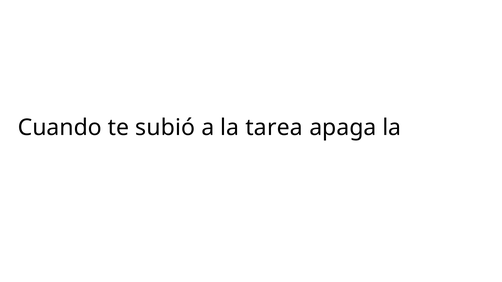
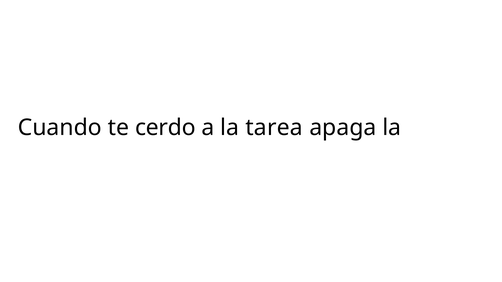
subió: subió -> cerdo
